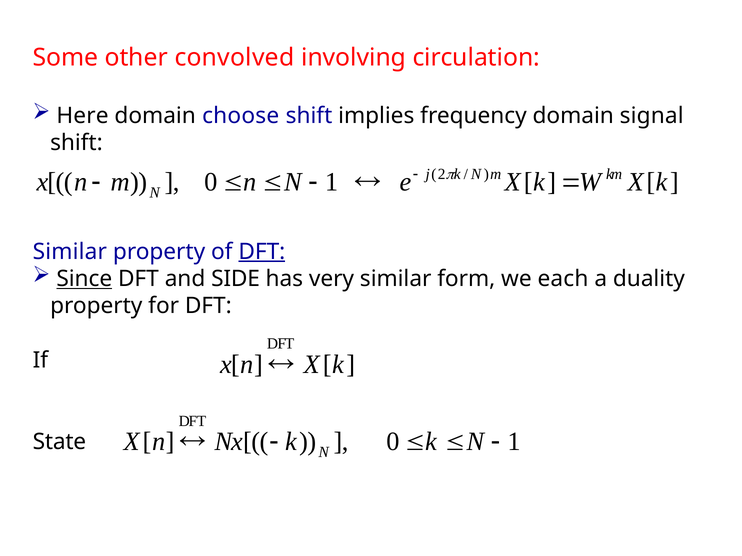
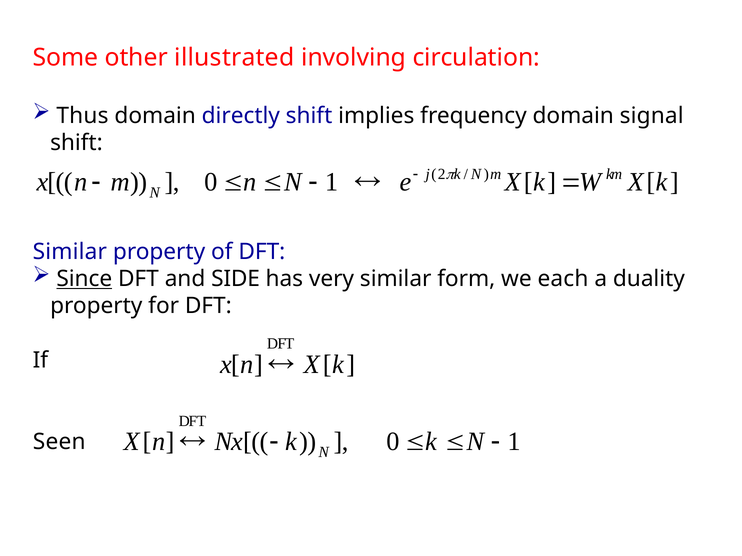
convolved: convolved -> illustrated
Here: Here -> Thus
choose: choose -> directly
DFT at (262, 252) underline: present -> none
State: State -> Seen
